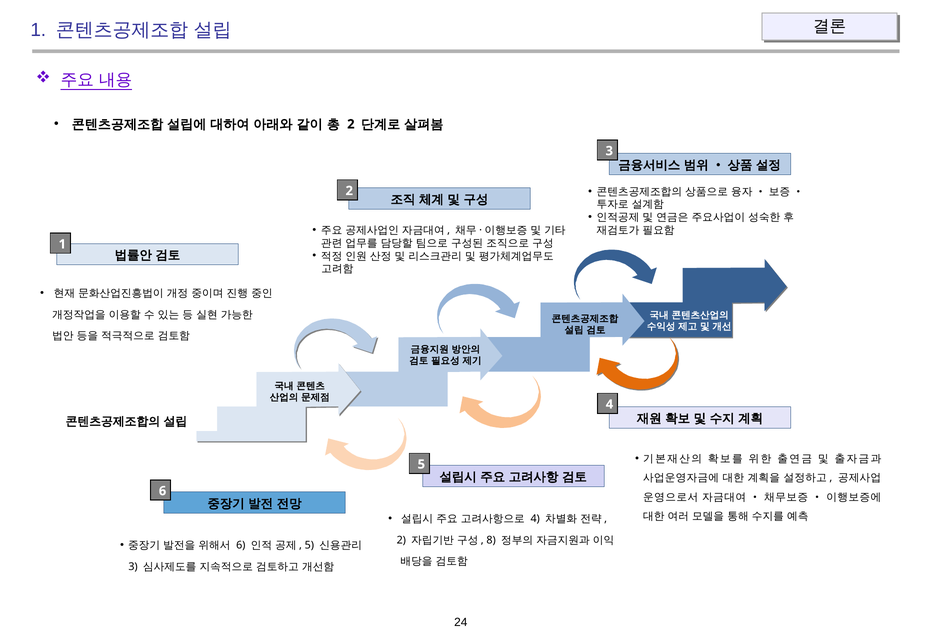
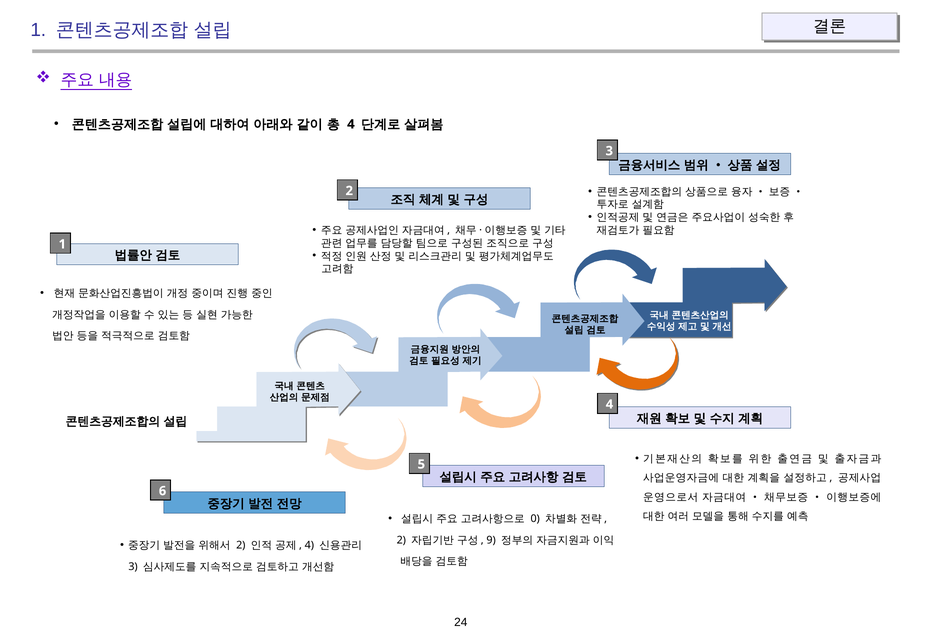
2 at (351, 124): 2 -> 4
4 at (535, 519): 4 -> 0
8: 8 -> 9
6 at (241, 546): 6 -> 2
5 at (309, 546): 5 -> 4
